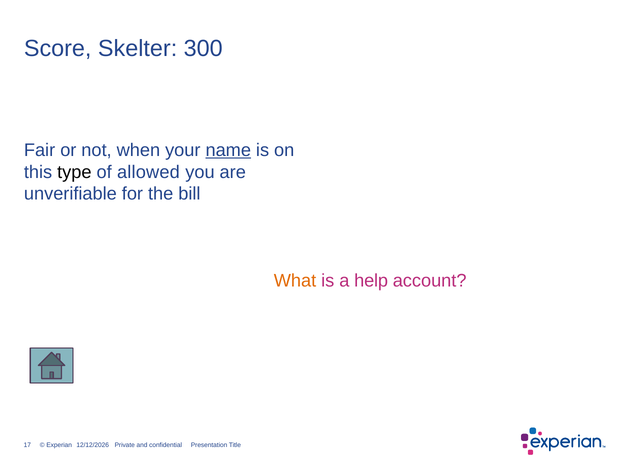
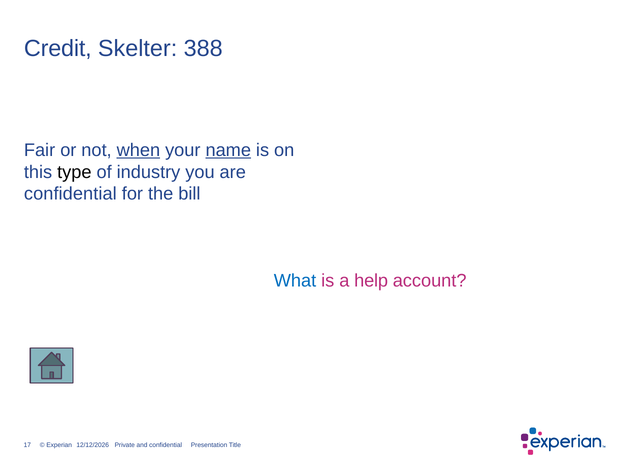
Score: Score -> Credit
300: 300 -> 388
when underline: none -> present
allowed: allowed -> industry
unverifiable at (70, 194): unverifiable -> confidential
What colour: orange -> blue
